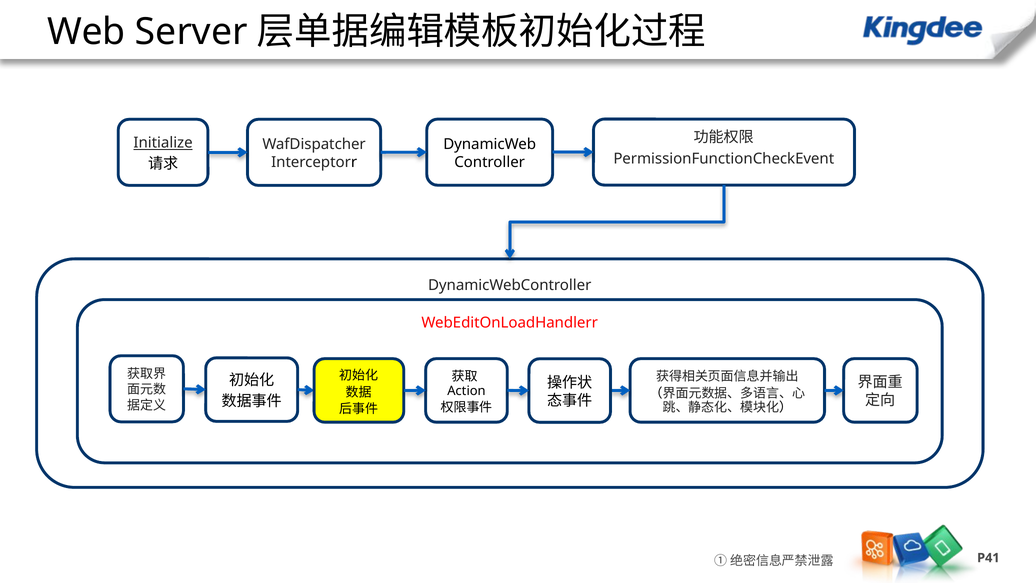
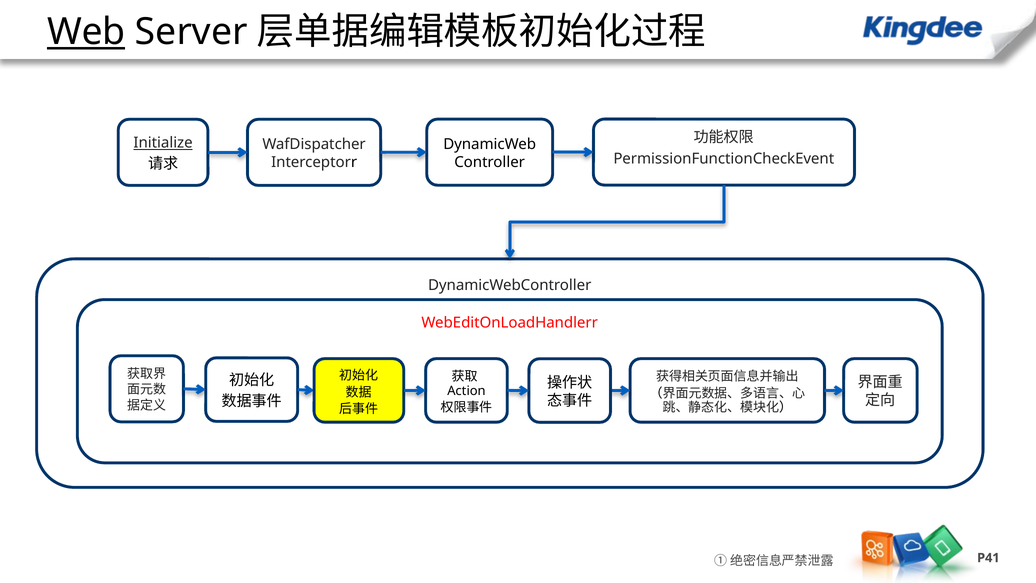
Web underline: none -> present
